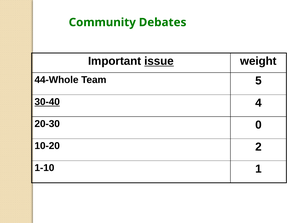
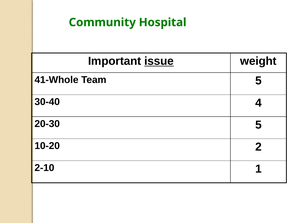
Debates: Debates -> Hospital
44-Whole: 44-Whole -> 41-Whole
30-40 underline: present -> none
20-30 0: 0 -> 5
1-10: 1-10 -> 2-10
